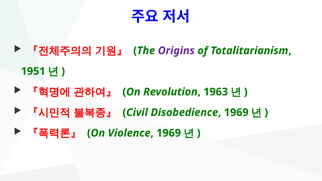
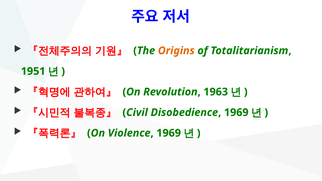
Origins colour: purple -> orange
